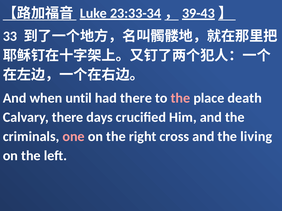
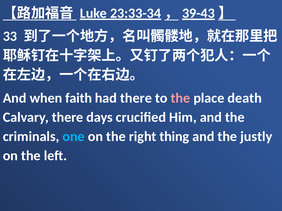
until: until -> faith
one colour: pink -> light blue
cross: cross -> thing
living: living -> justly
